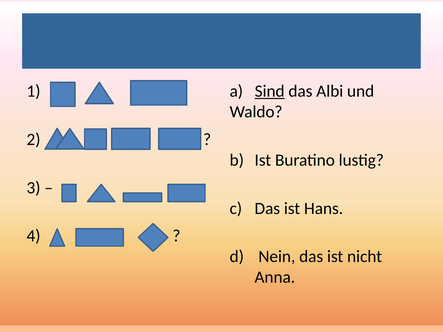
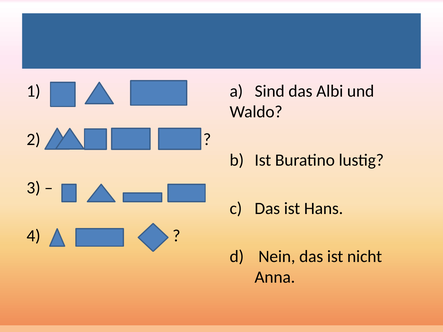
Sind underline: present -> none
